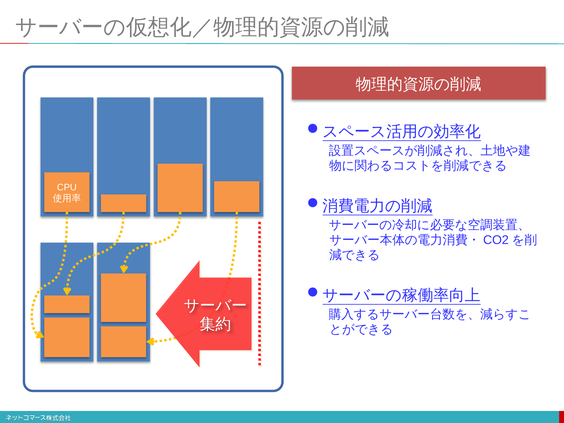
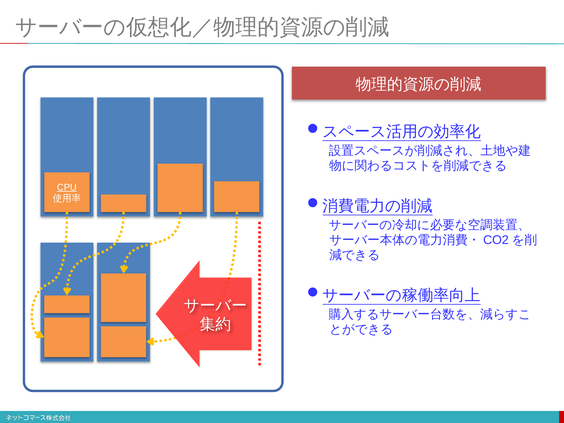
CPU underline: none -> present
